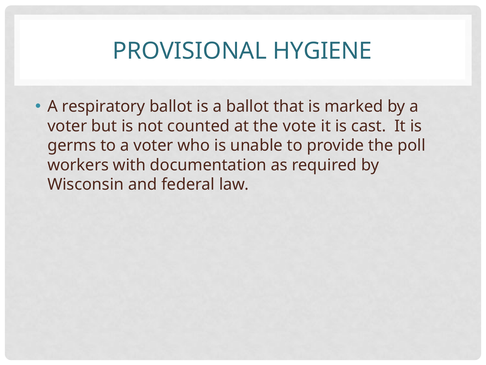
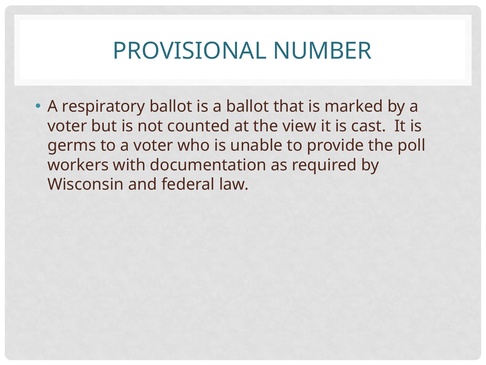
HYGIENE: HYGIENE -> NUMBER
vote: vote -> view
